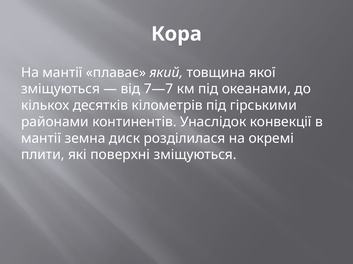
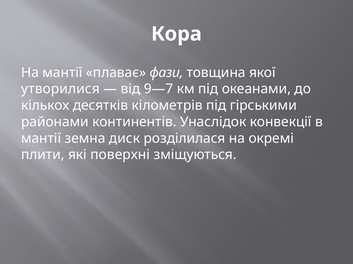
який: який -> фази
зміщуються at (61, 89): зміщуються -> утворилися
7—7: 7—7 -> 9—7
